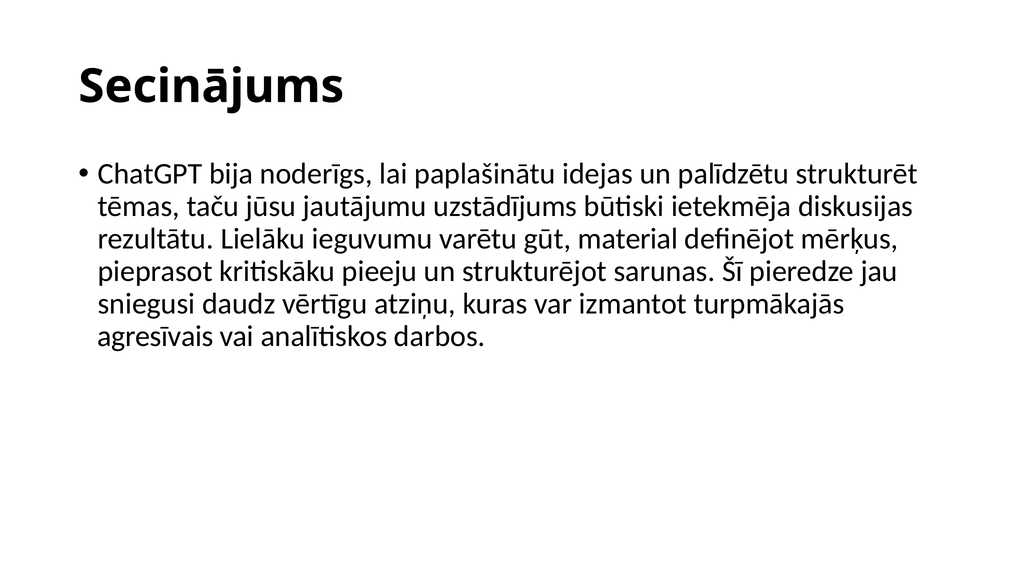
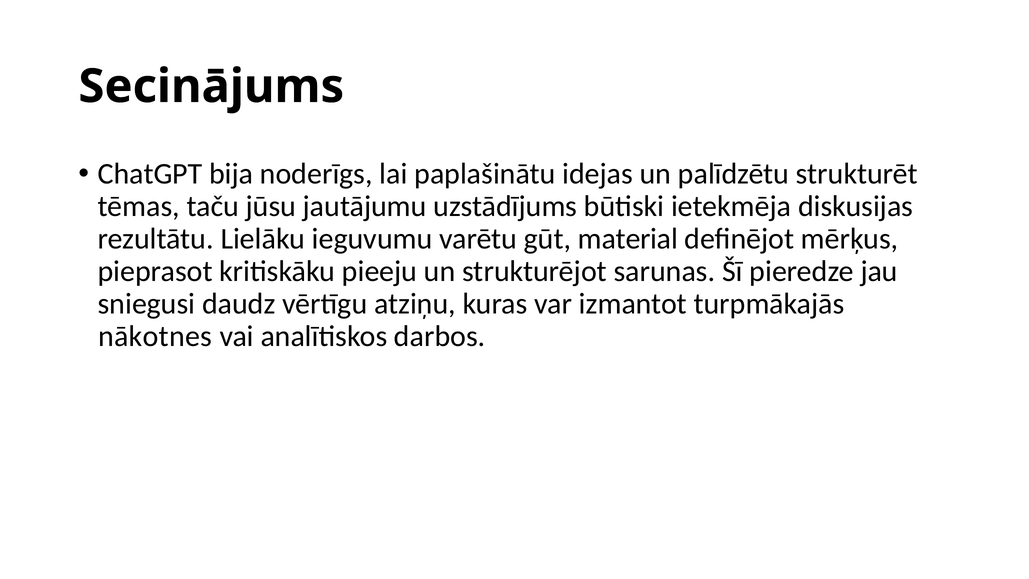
agresīvais: agresīvais -> nākotnes
